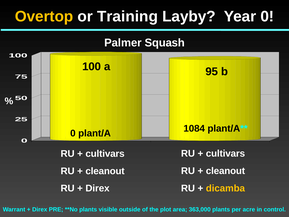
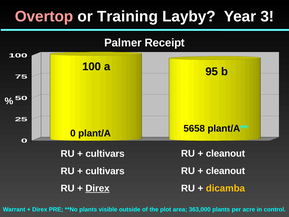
Overtop colour: yellow -> pink
Year 0: 0 -> 3
Squash: Squash -> Receipt
1084: 1084 -> 5658
cultivars at (225, 153): cultivars -> cleanout
cleanout at (105, 171): cleanout -> cultivars
Direx at (98, 188) underline: none -> present
